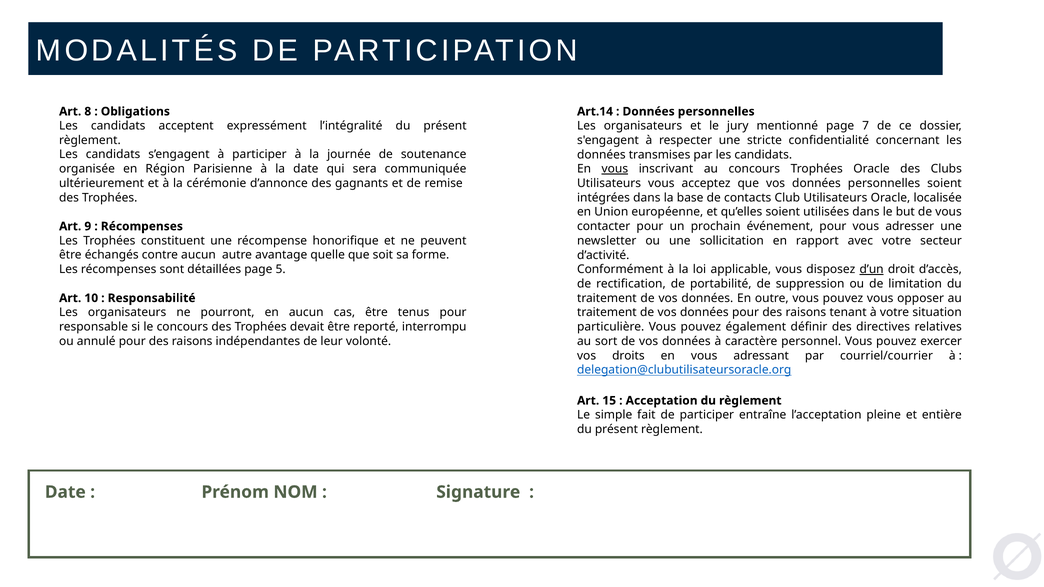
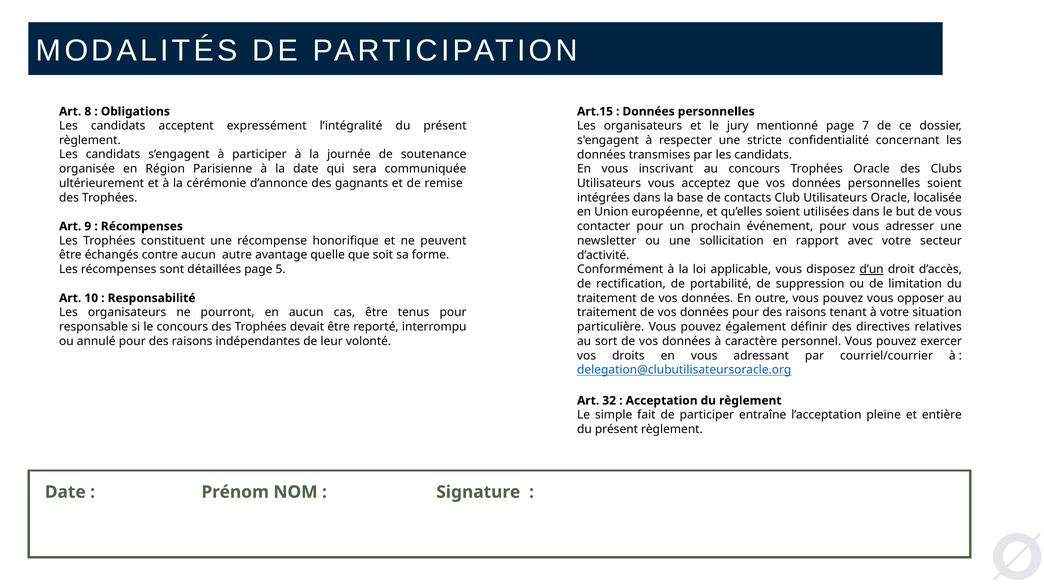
Art.14: Art.14 -> Art.15
vous at (615, 169) underline: present -> none
15: 15 -> 32
